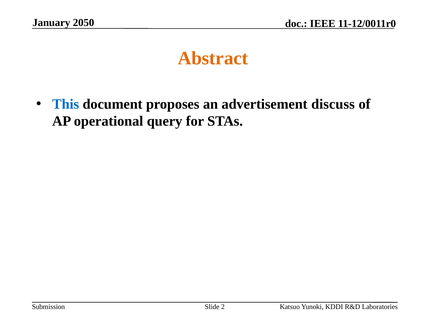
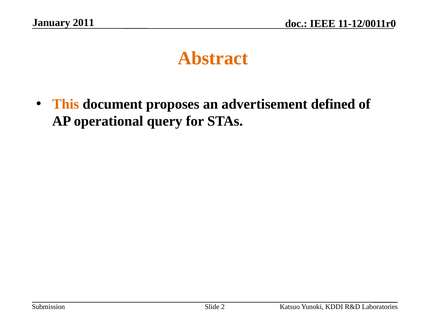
2050: 2050 -> 2011
This colour: blue -> orange
discuss: discuss -> defined
